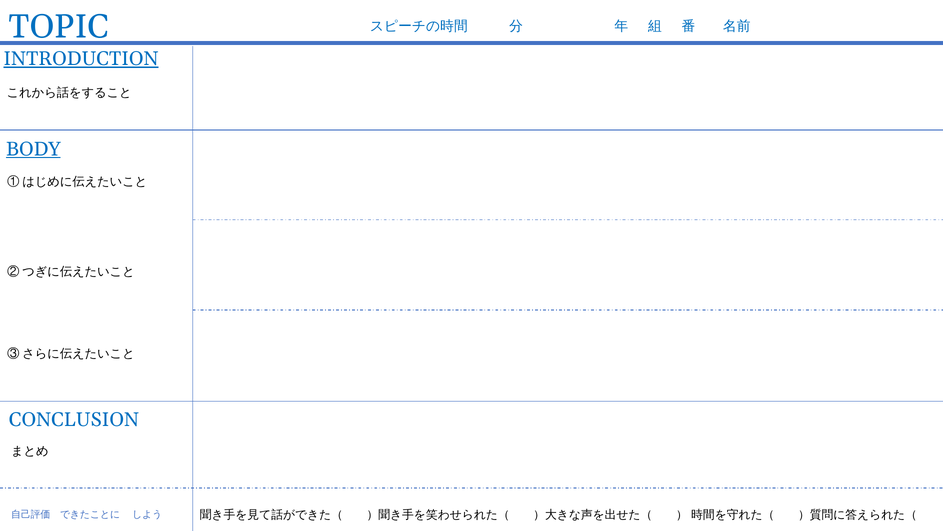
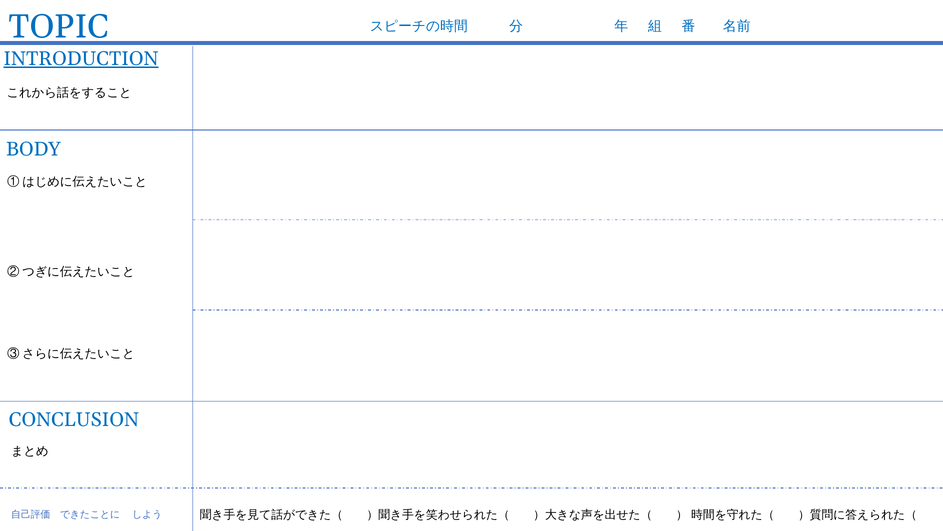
BODY underline: present -> none
